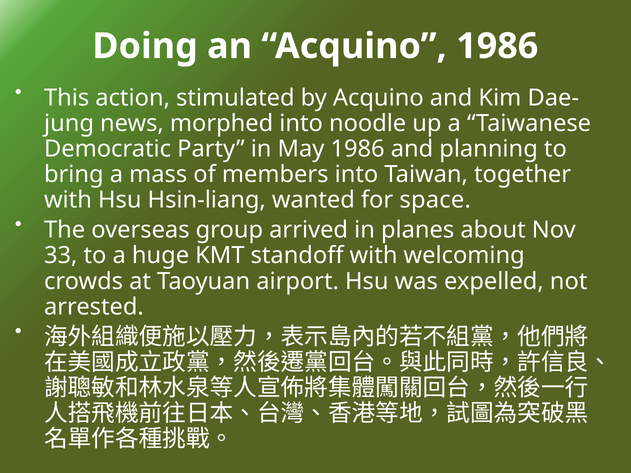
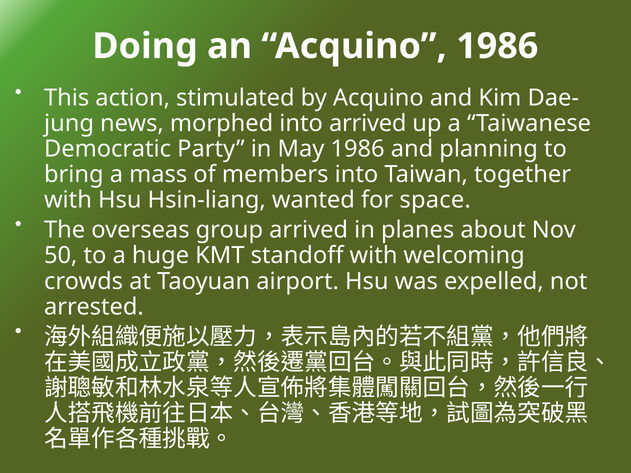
into noodle: noodle -> arrived
33: 33 -> 50
